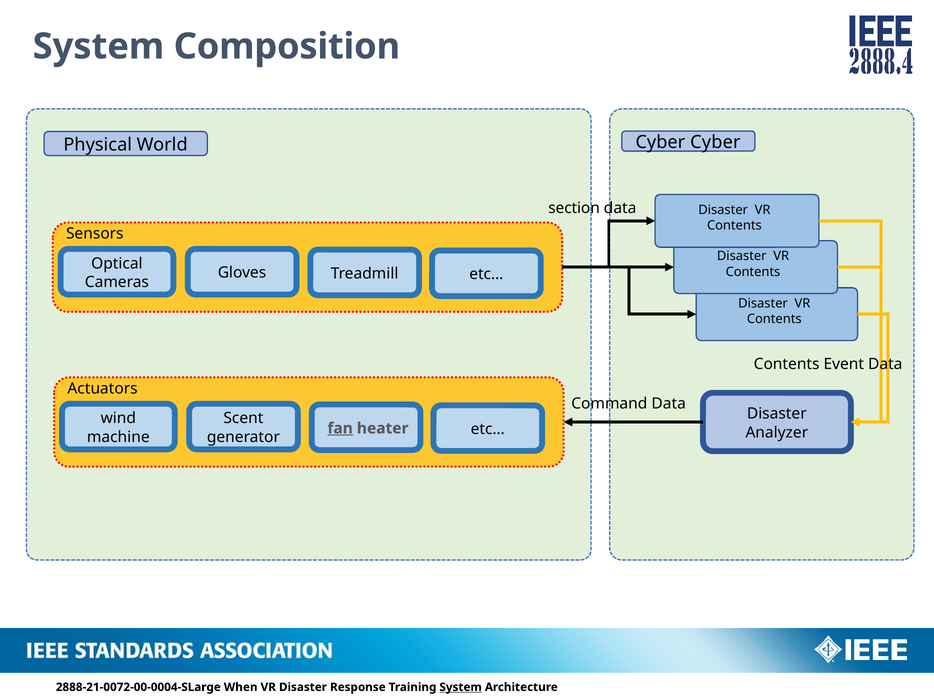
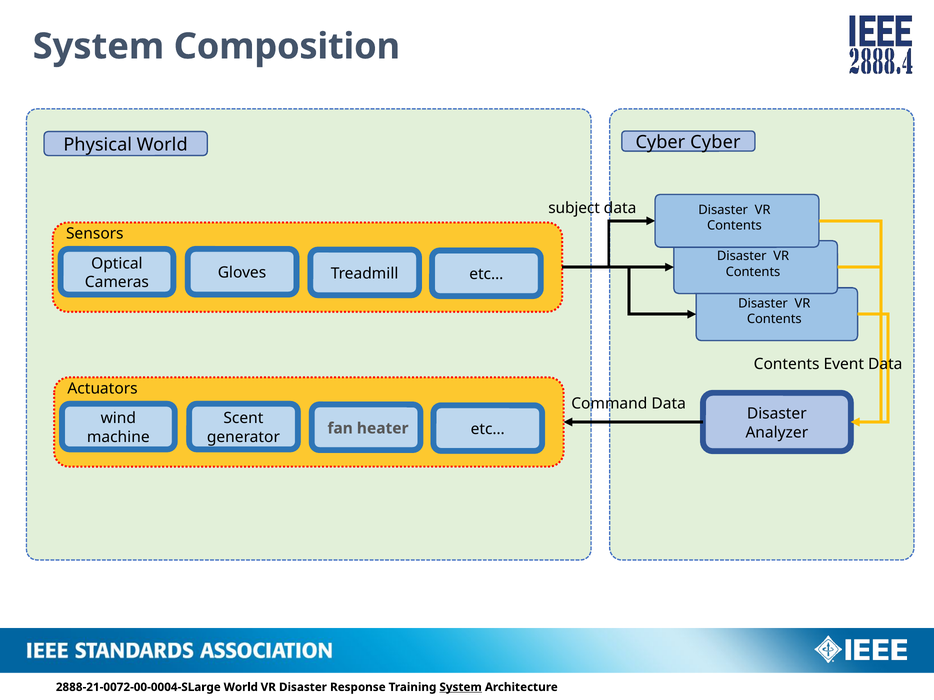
section: section -> subject
fan underline: present -> none
2888-21-0072-00-0004-SLarge When: When -> World
